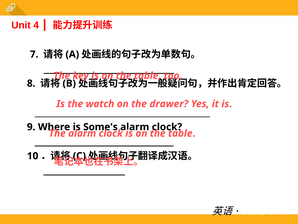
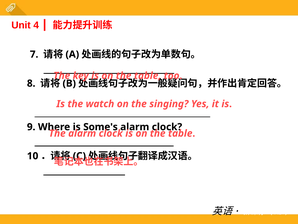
drawer: drawer -> singing
